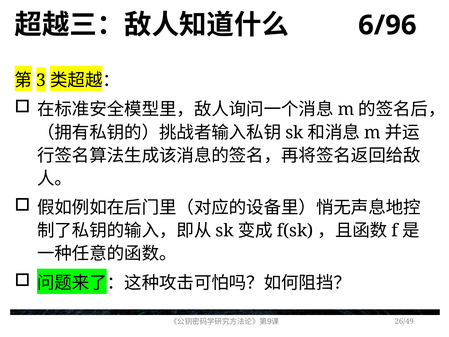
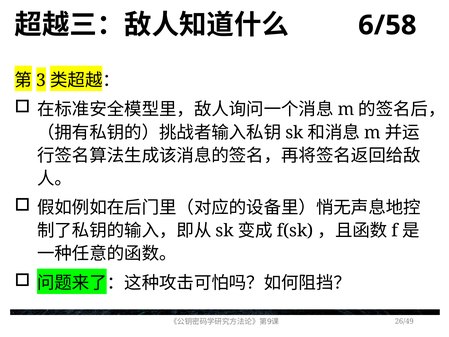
6/96: 6/96 -> 6/58
